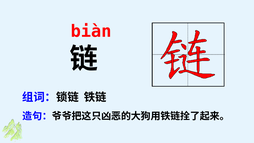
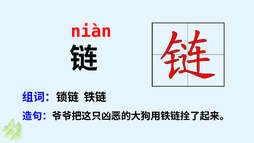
biàn: biàn -> niàn
